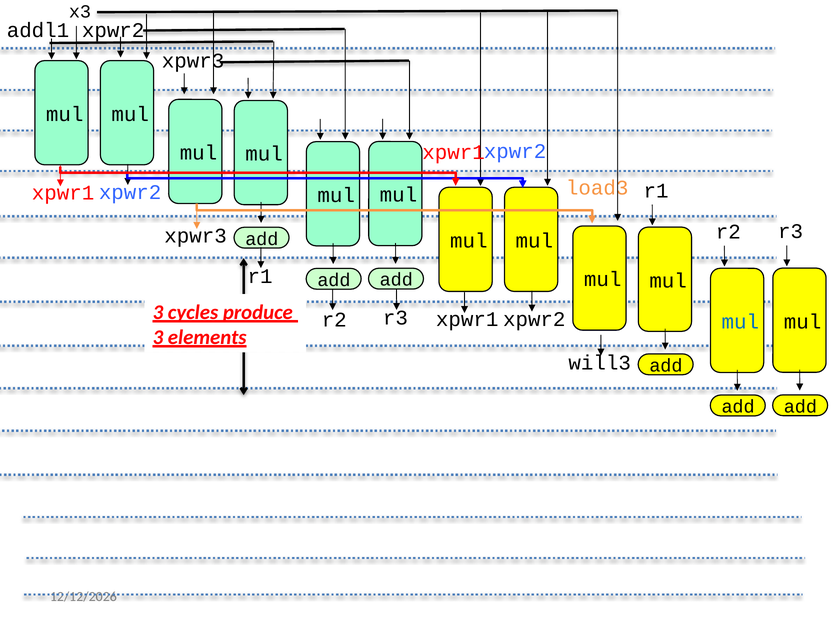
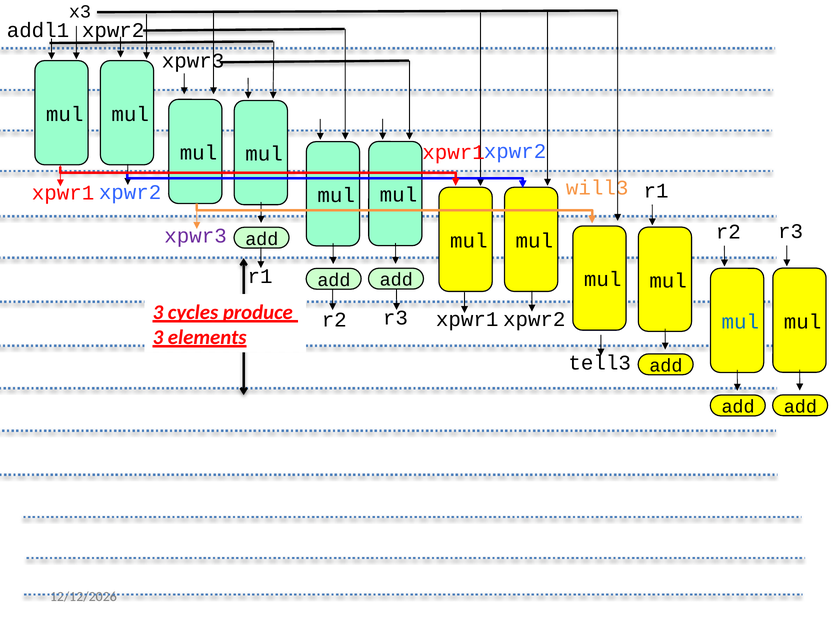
load3: load3 -> will3
xpwr3 at (196, 236) colour: black -> purple
will3: will3 -> tell3
